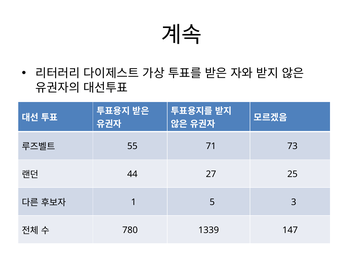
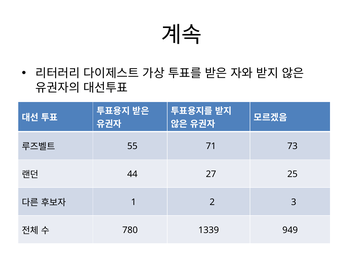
5: 5 -> 2
147: 147 -> 949
